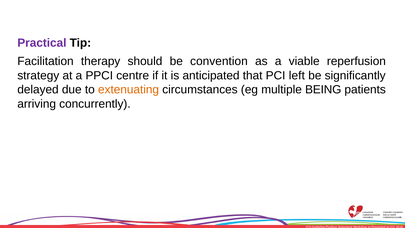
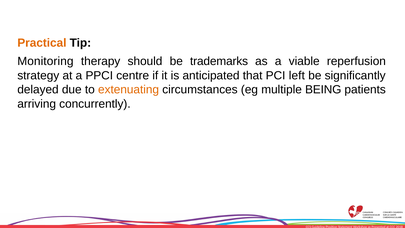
Practical colour: purple -> orange
Facilitation: Facilitation -> Monitoring
convention: convention -> trademarks
